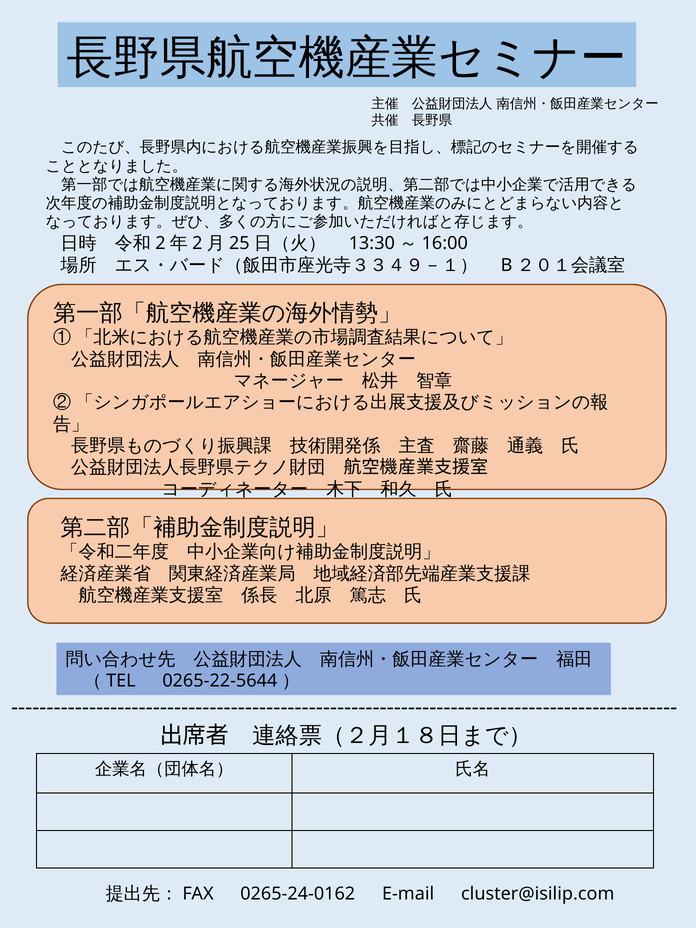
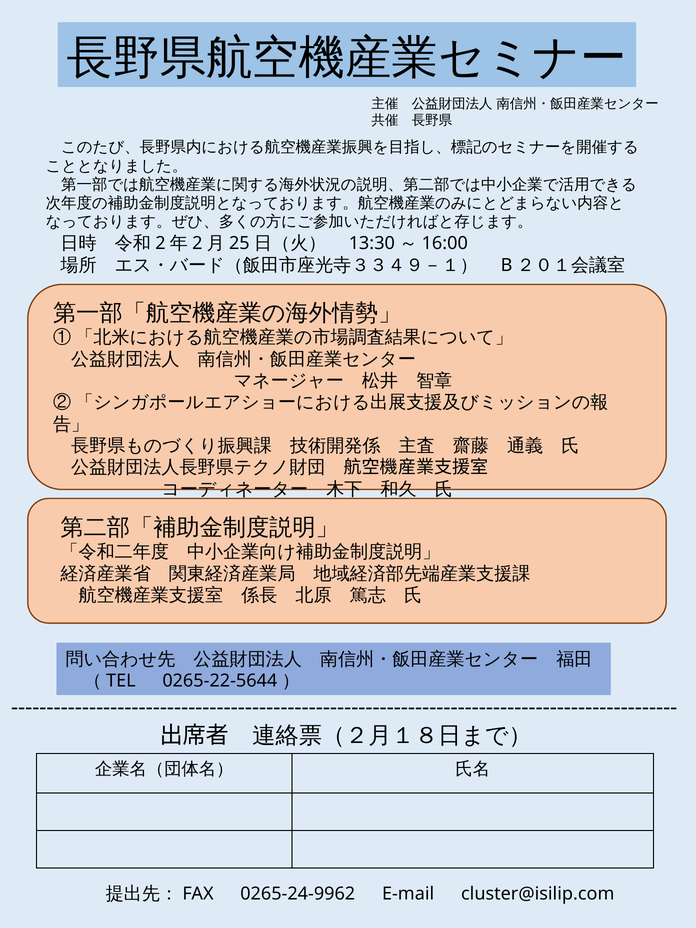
0265-24-0162: 0265-24-0162 -> 0265-24-9962
